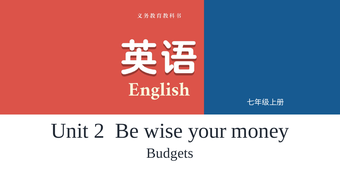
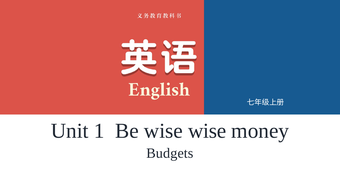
2: 2 -> 1
wise your: your -> wise
